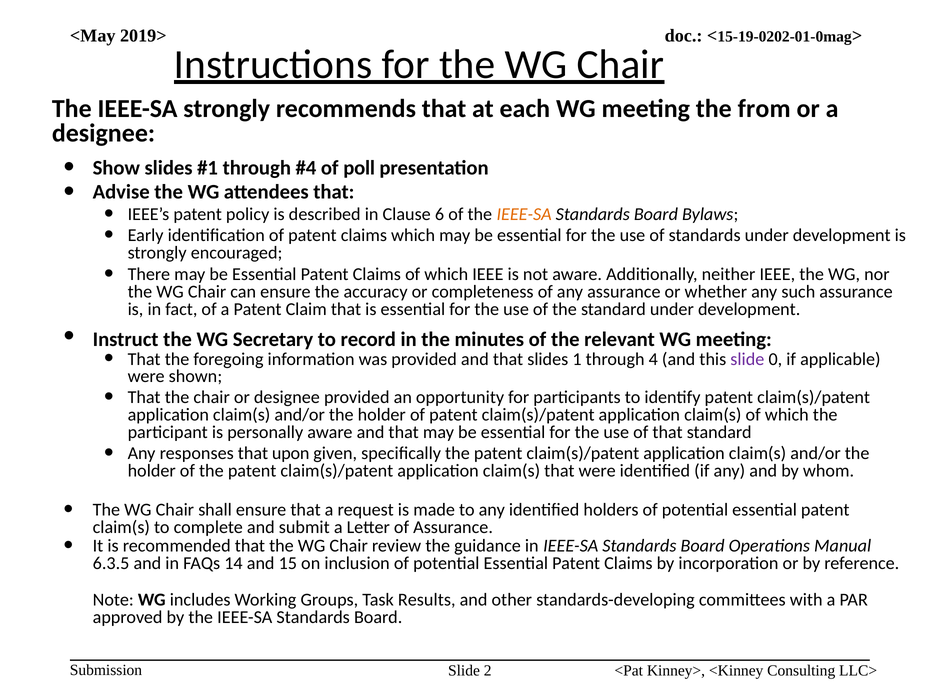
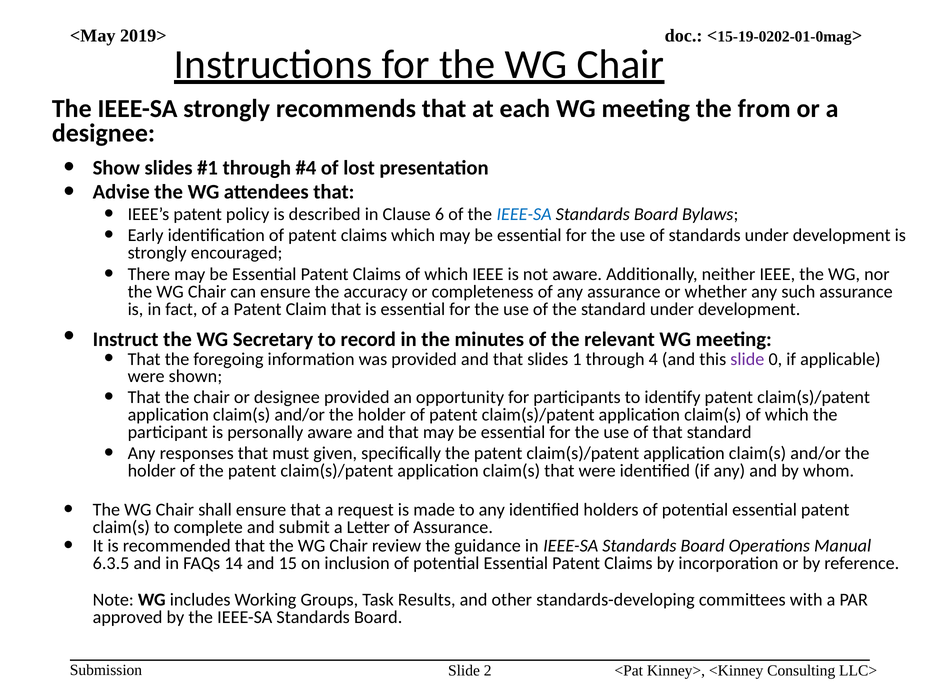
poll: poll -> lost
IEEE-SA at (524, 214) colour: orange -> blue
upon: upon -> must
